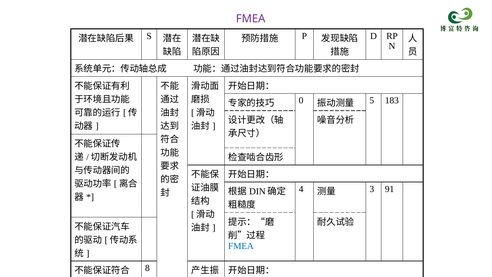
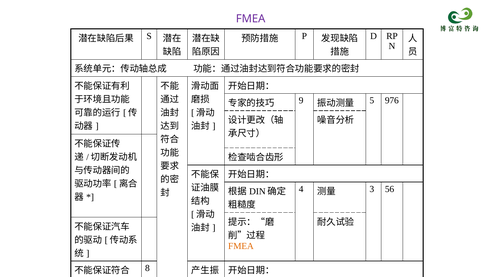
0: 0 -> 9
183: 183 -> 976
91: 91 -> 56
FMEA at (241, 246) colour: blue -> orange
